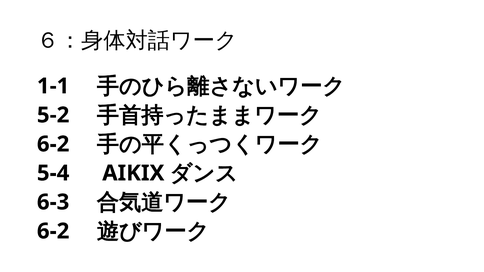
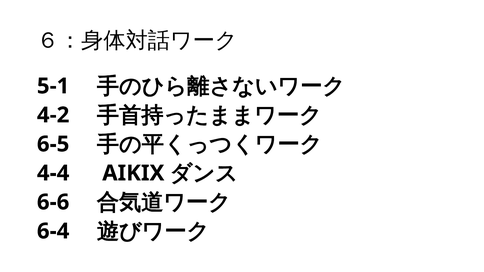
1-1: 1-1 -> 5-1
5-2: 5-2 -> 4-2
6-2 at (53, 144): 6-2 -> 6-5
5-4: 5-4 -> 4-4
6-3: 6-3 -> 6-6
6-2 at (53, 231): 6-2 -> 6-4
